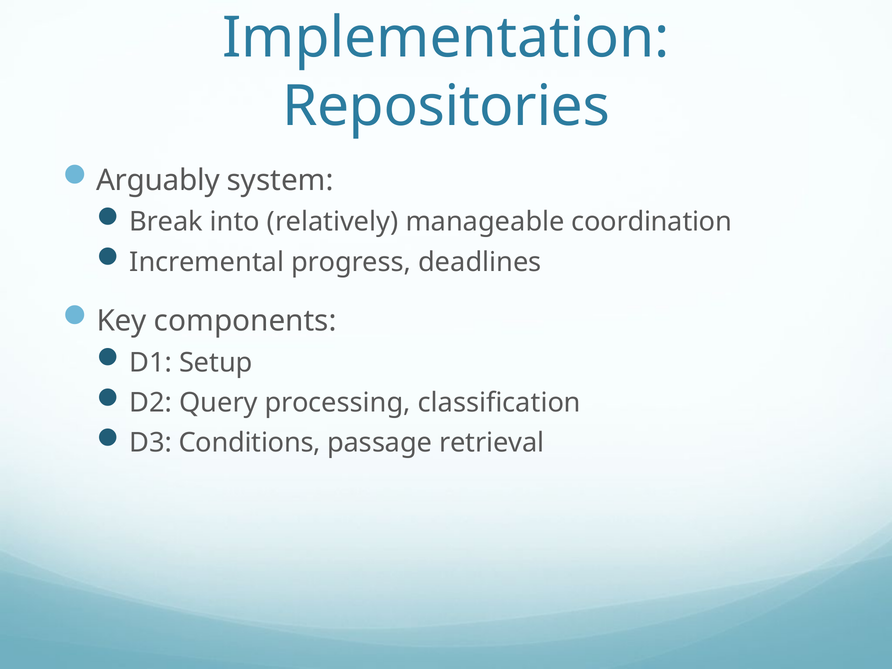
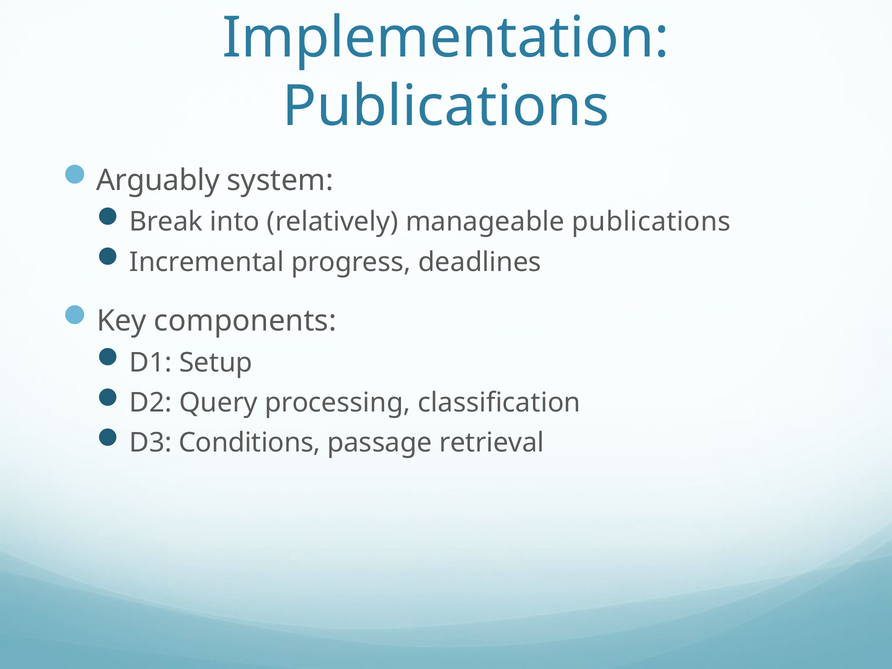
Repositories at (446, 106): Repositories -> Publications
manageable coordination: coordination -> publications
